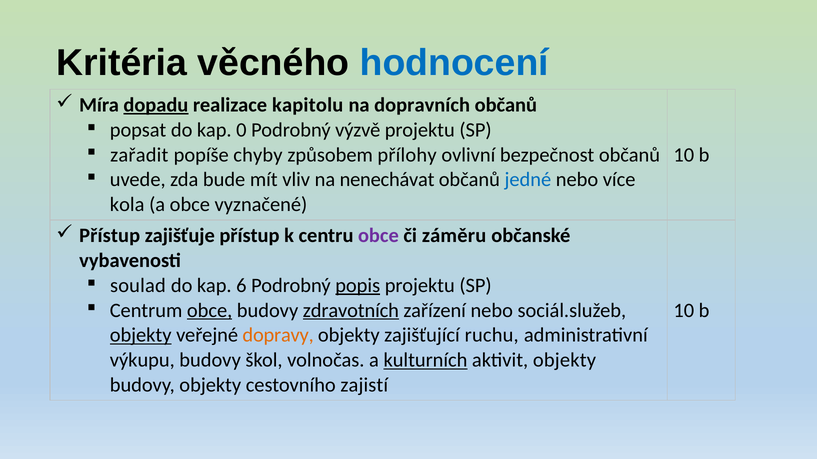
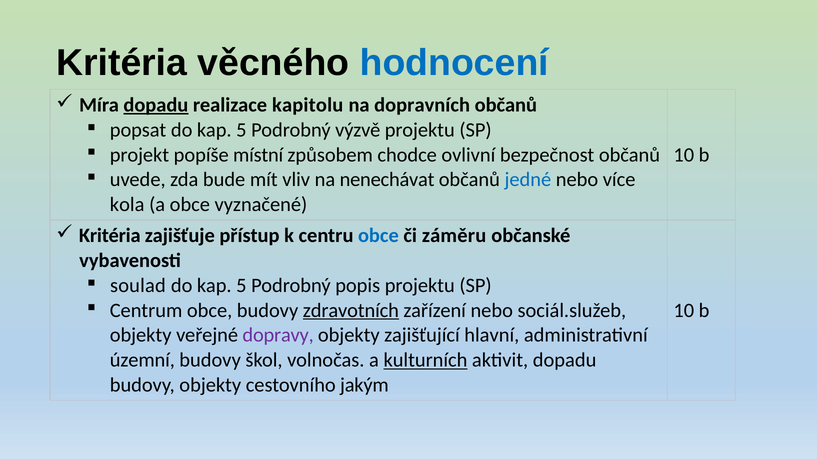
popsat do kap 0: 0 -> 5
zařadit: zařadit -> projekt
chyby: chyby -> místní
přílohy: přílohy -> chodce
Přístup at (110, 236): Přístup -> Kritéria
obce at (378, 236) colour: purple -> blue
6 at (241, 286): 6 -> 5
popis underline: present -> none
obce at (210, 311) underline: present -> none
objekty at (141, 336) underline: present -> none
dopravy colour: orange -> purple
ruchu: ruchu -> hlavní
výkupu: výkupu -> územní
aktivit objekty: objekty -> dopadu
zajistí: zajistí -> jakým
